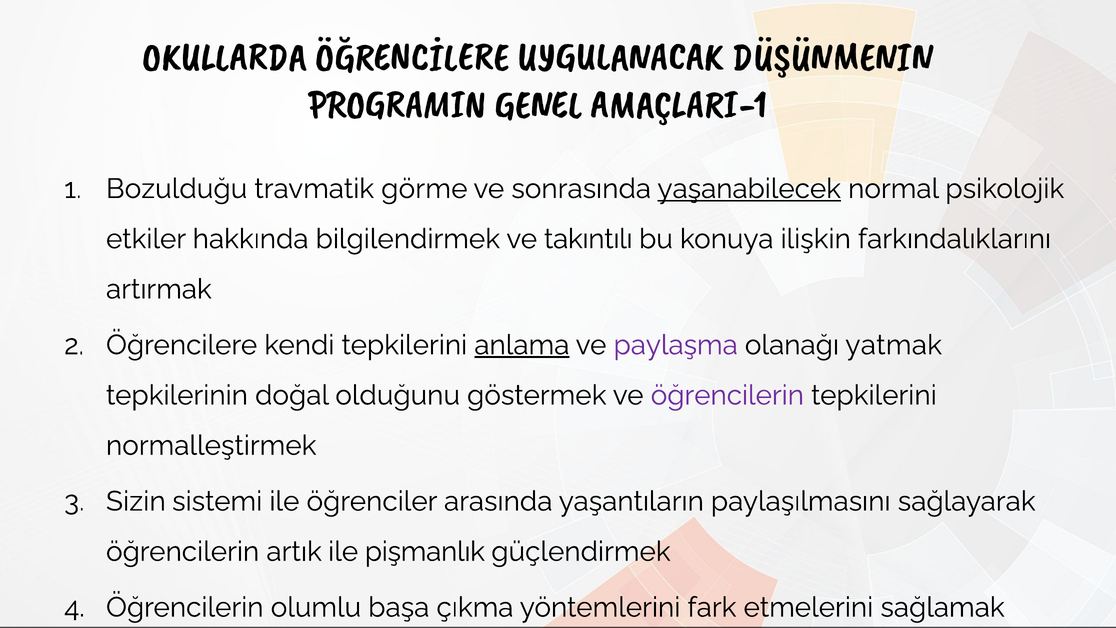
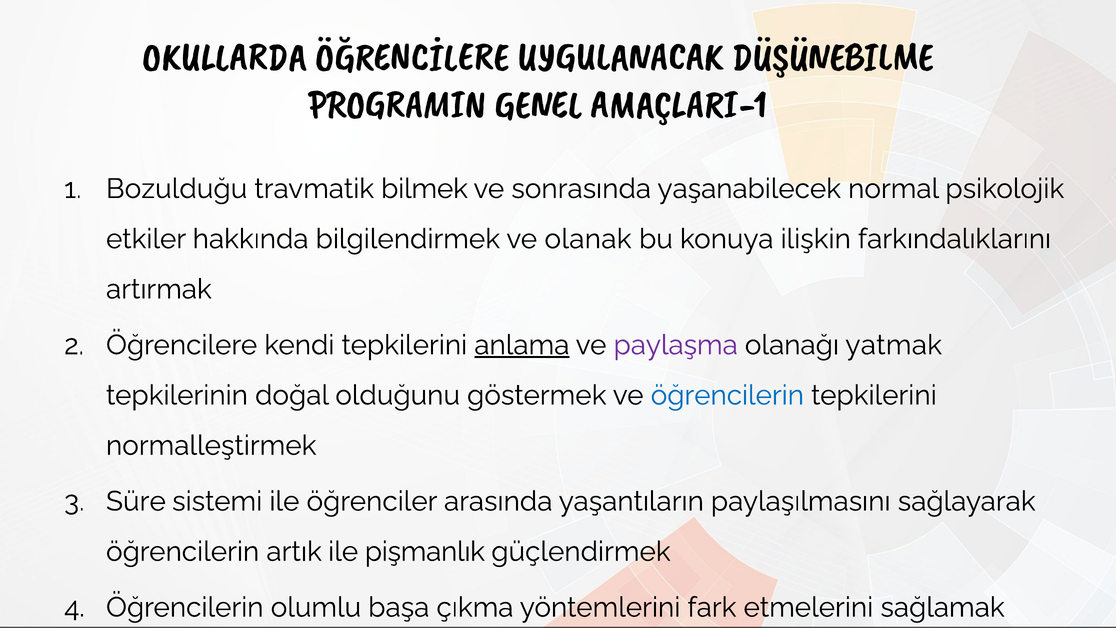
DÜŞÜNMENIN: DÜŞÜNMENIN -> DÜŞÜNEBILME
görme: görme -> bilmek
yaşanabilecek underline: present -> none
takıntılı: takıntılı -> olanak
öğrencilerin at (727, 395) colour: purple -> blue
Sizin: Sizin -> Süre
